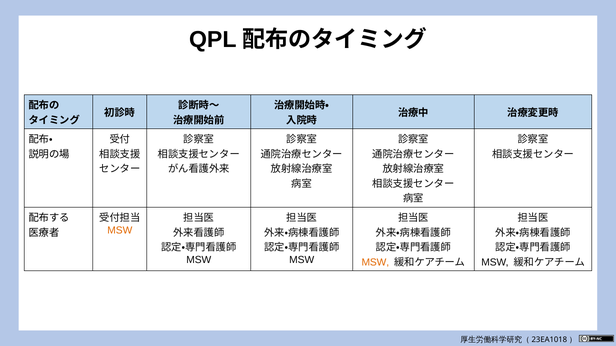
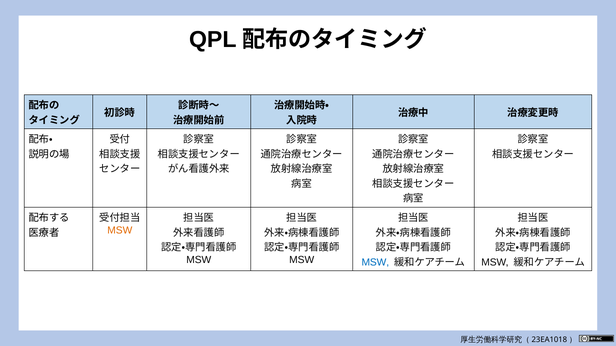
MSW at (375, 263) colour: orange -> blue
